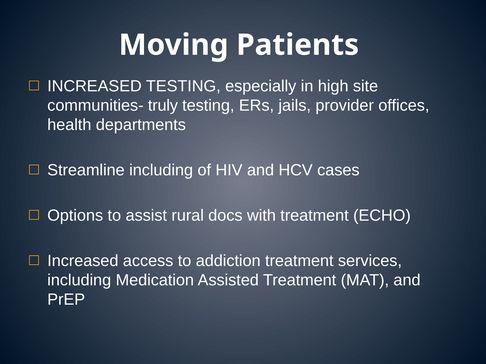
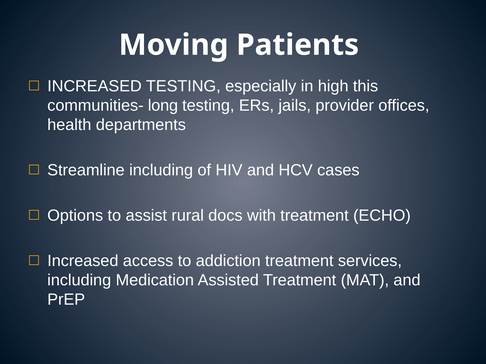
site: site -> this
truly: truly -> long
